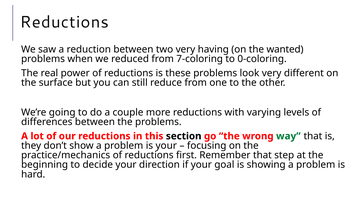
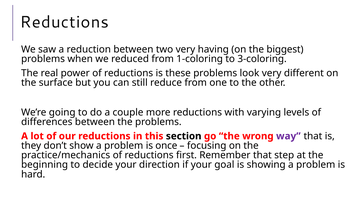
wanted: wanted -> biggest
7-coloring: 7-coloring -> 1-coloring
0-coloring: 0-coloring -> 3-coloring
way colour: green -> purple
is your: your -> once
